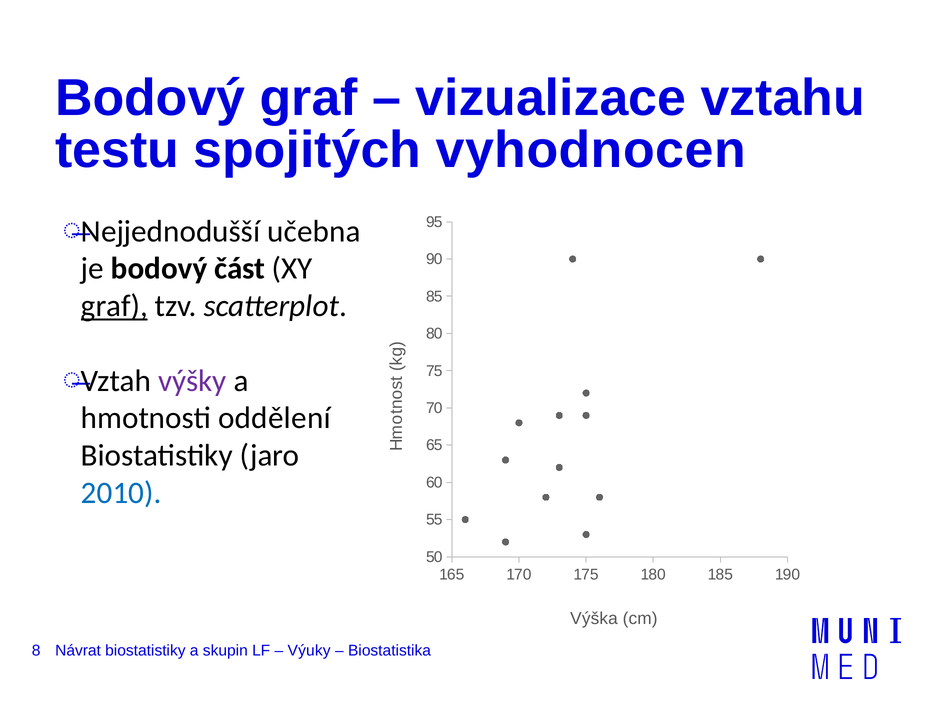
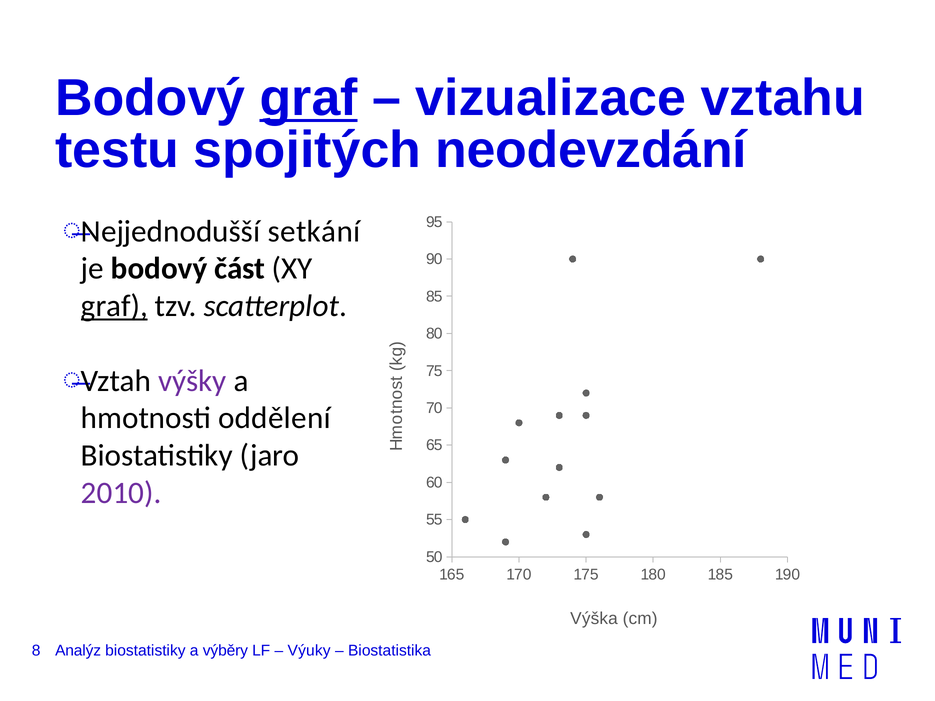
graf at (309, 98) underline: none -> present
vyhodnocen: vyhodnocen -> neodevzdání
učebna: učebna -> setkání
2010 colour: blue -> purple
Návrat: Návrat -> Analýz
skupin: skupin -> výběry
